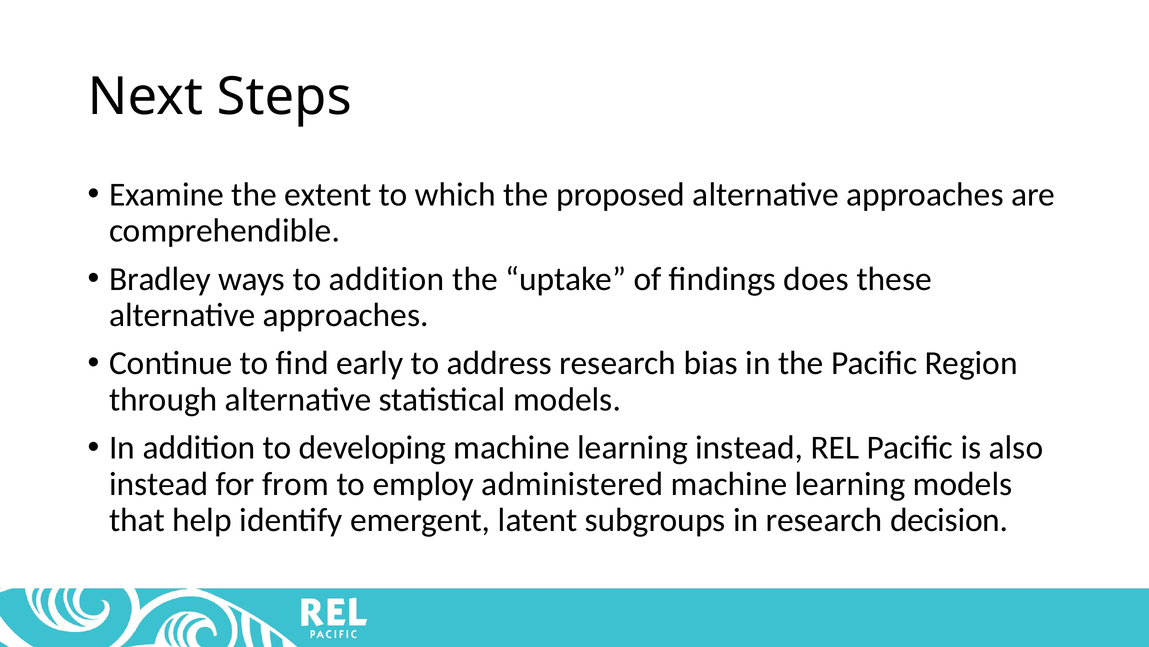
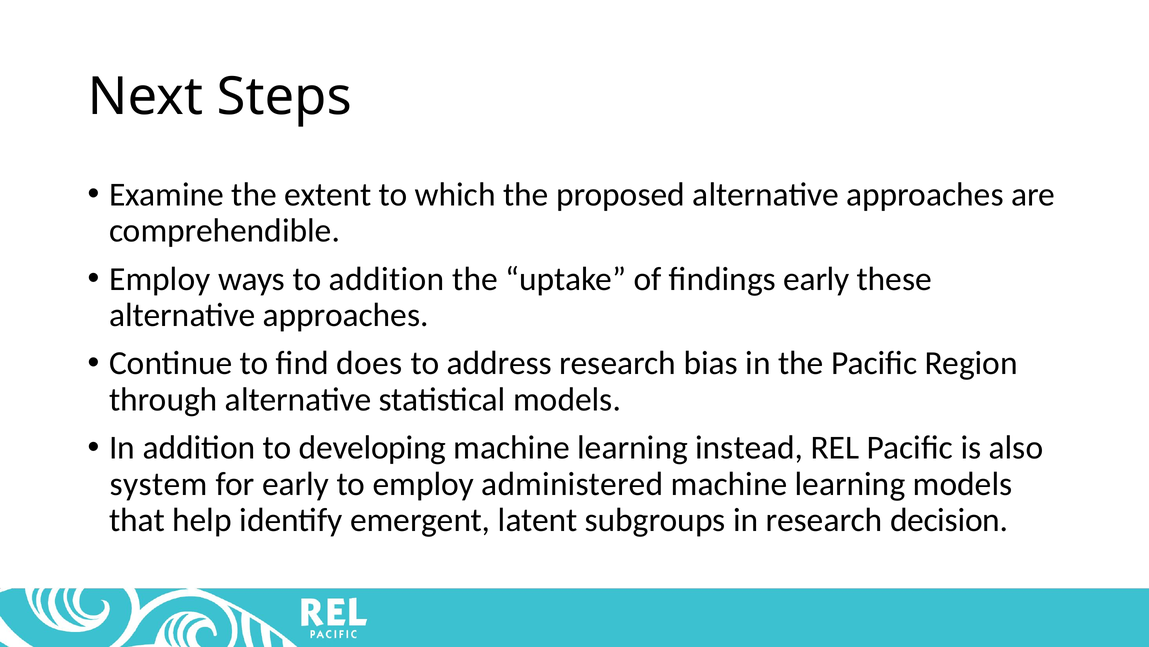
Bradley at (160, 279): Bradley -> Employ
findings does: does -> early
early: early -> does
instead at (159, 484): instead -> system
for from: from -> early
